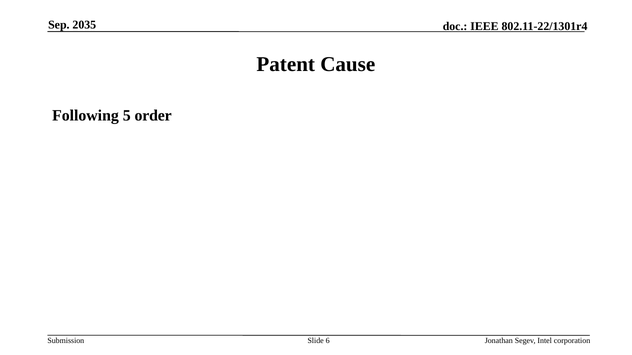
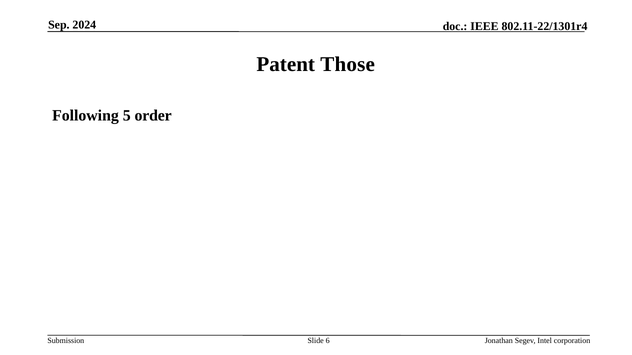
2035: 2035 -> 2024
Cause: Cause -> Those
